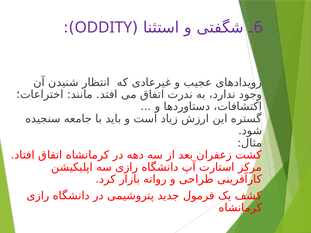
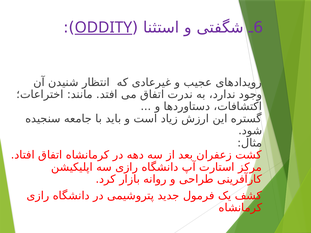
ODDITY underline: none -> present
